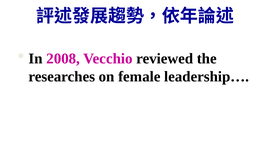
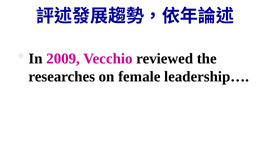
2008: 2008 -> 2009
